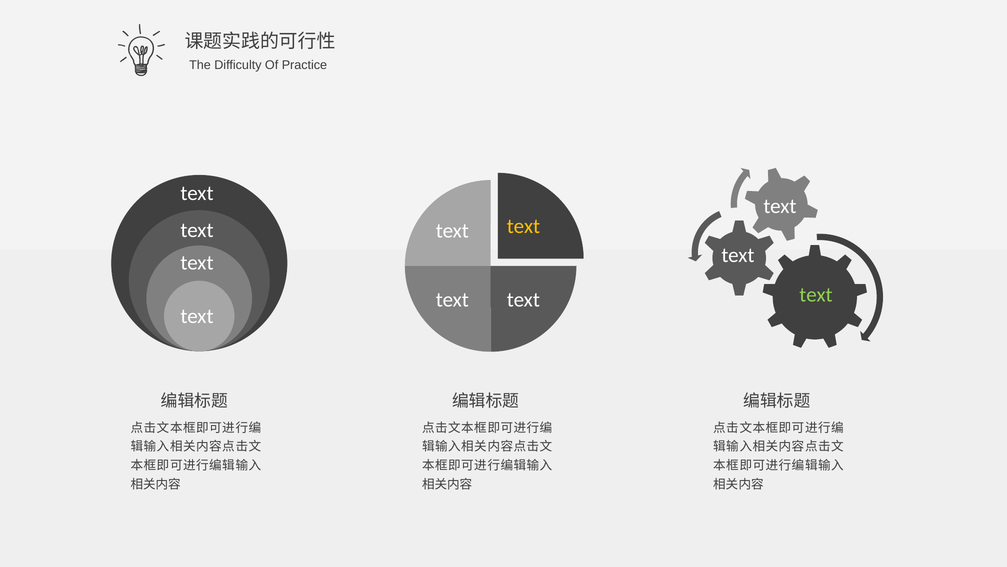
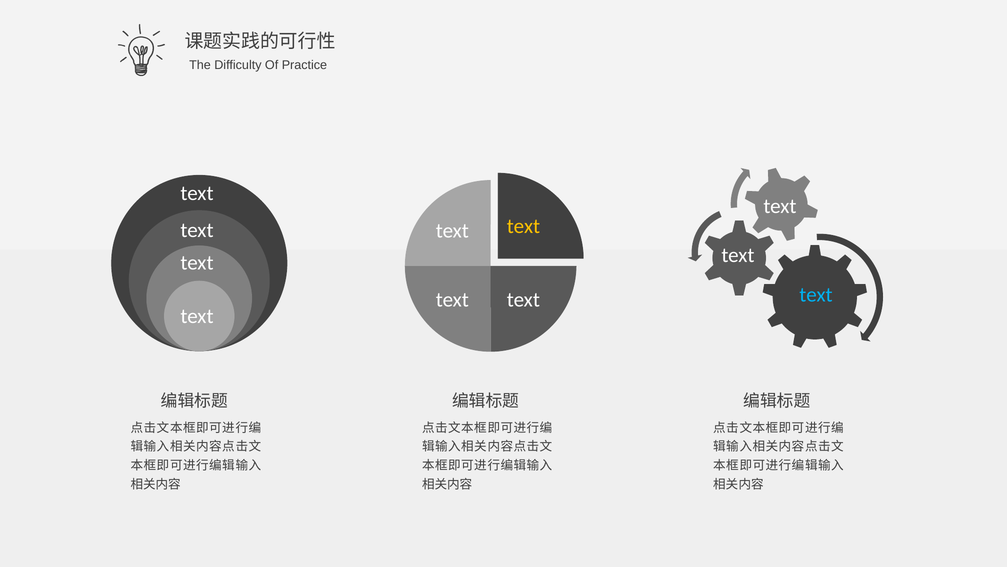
text at (816, 294) colour: light green -> light blue
